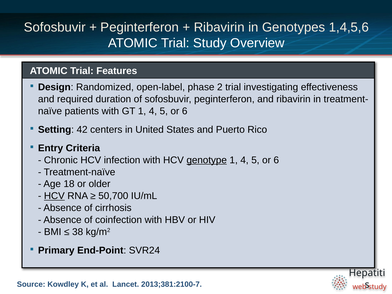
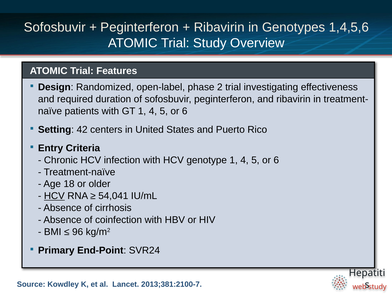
genotype underline: present -> none
50,700: 50,700 -> 54,041
38: 38 -> 96
